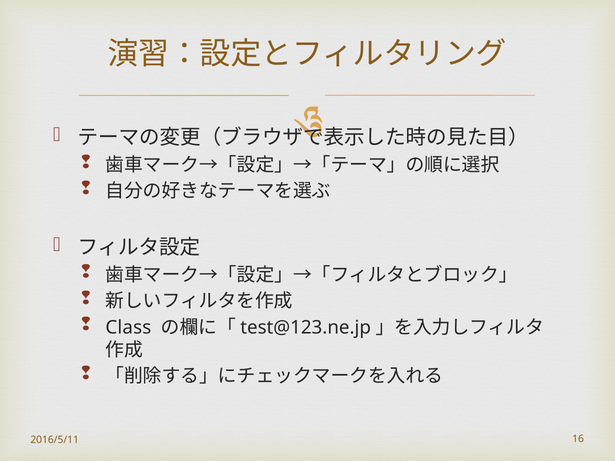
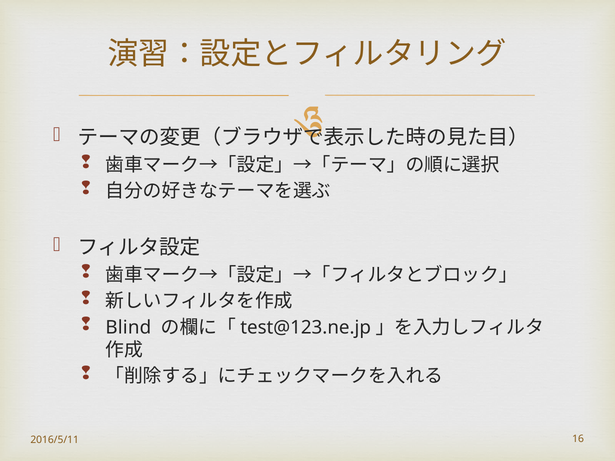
Class: Class -> Blind
